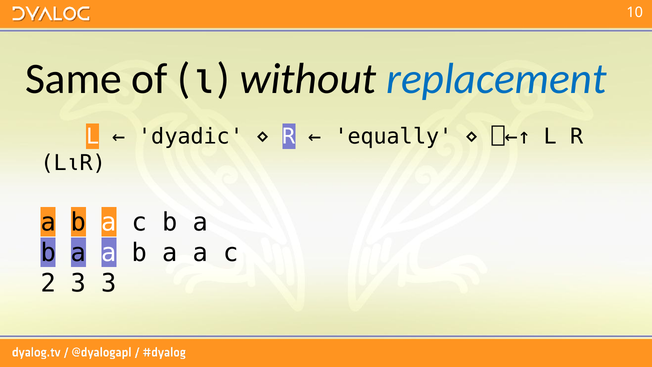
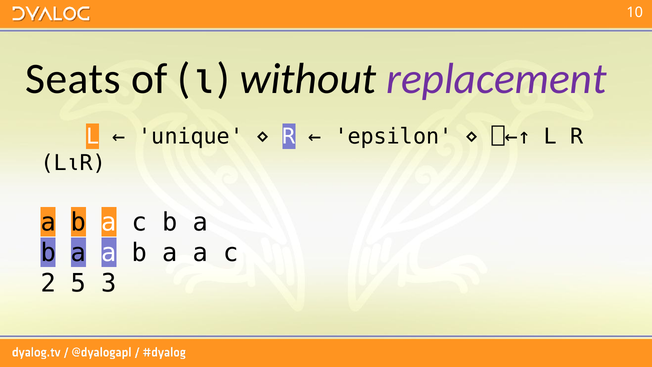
Same: Same -> Seats
replacement colour: blue -> purple
dyadic: dyadic -> unique
equally: equally -> epsilon
2 3: 3 -> 5
